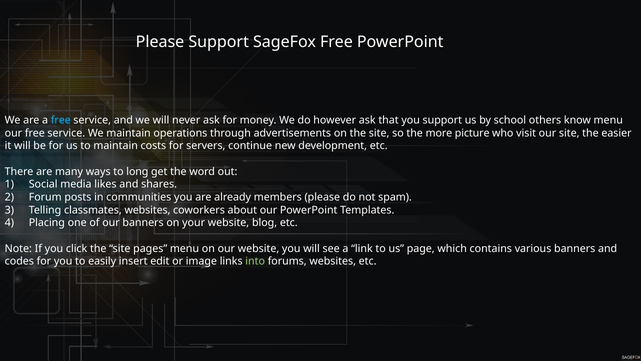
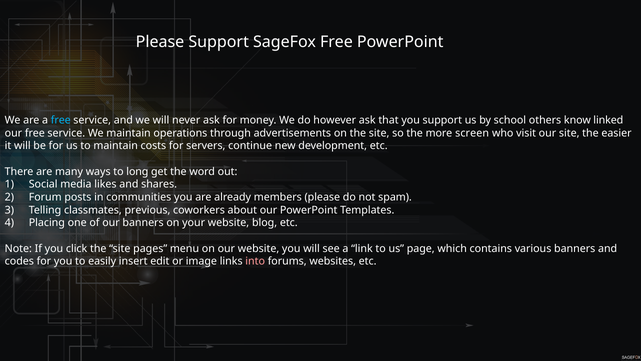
know menu: menu -> linked
picture: picture -> screen
classmates websites: websites -> previous
into colour: light green -> pink
